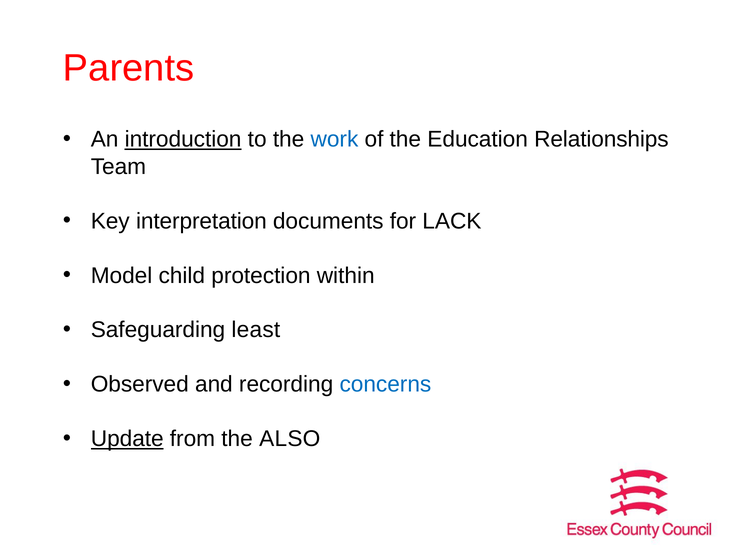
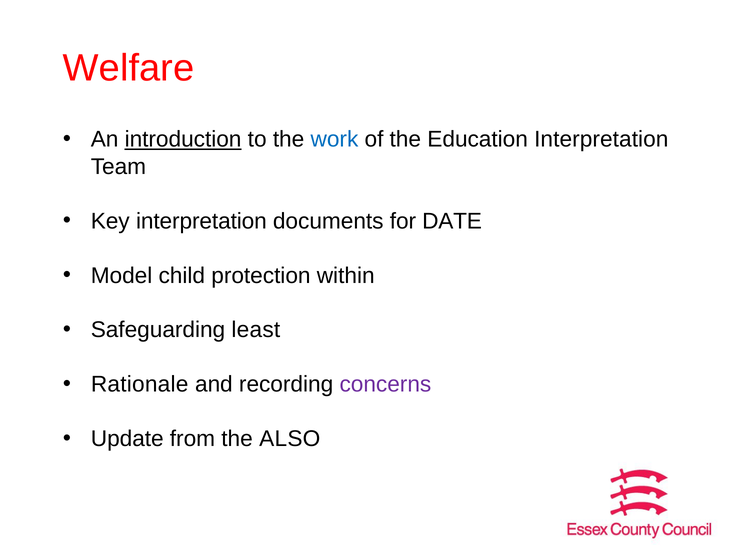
Parents: Parents -> Welfare
Education Relationships: Relationships -> Interpretation
LACK: LACK -> DATE
Observed: Observed -> Rationale
concerns colour: blue -> purple
Update underline: present -> none
